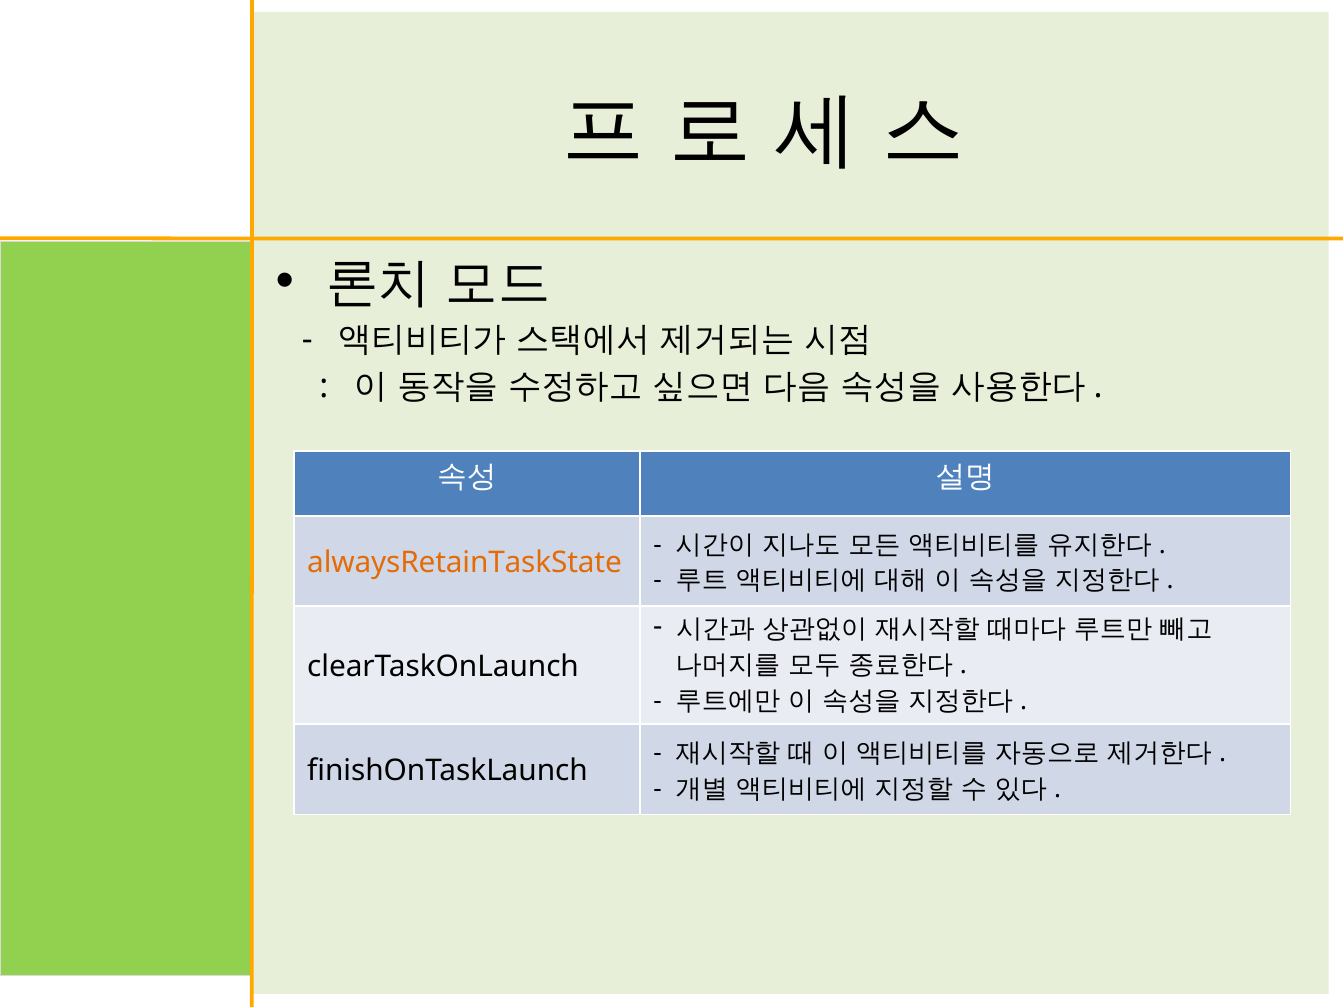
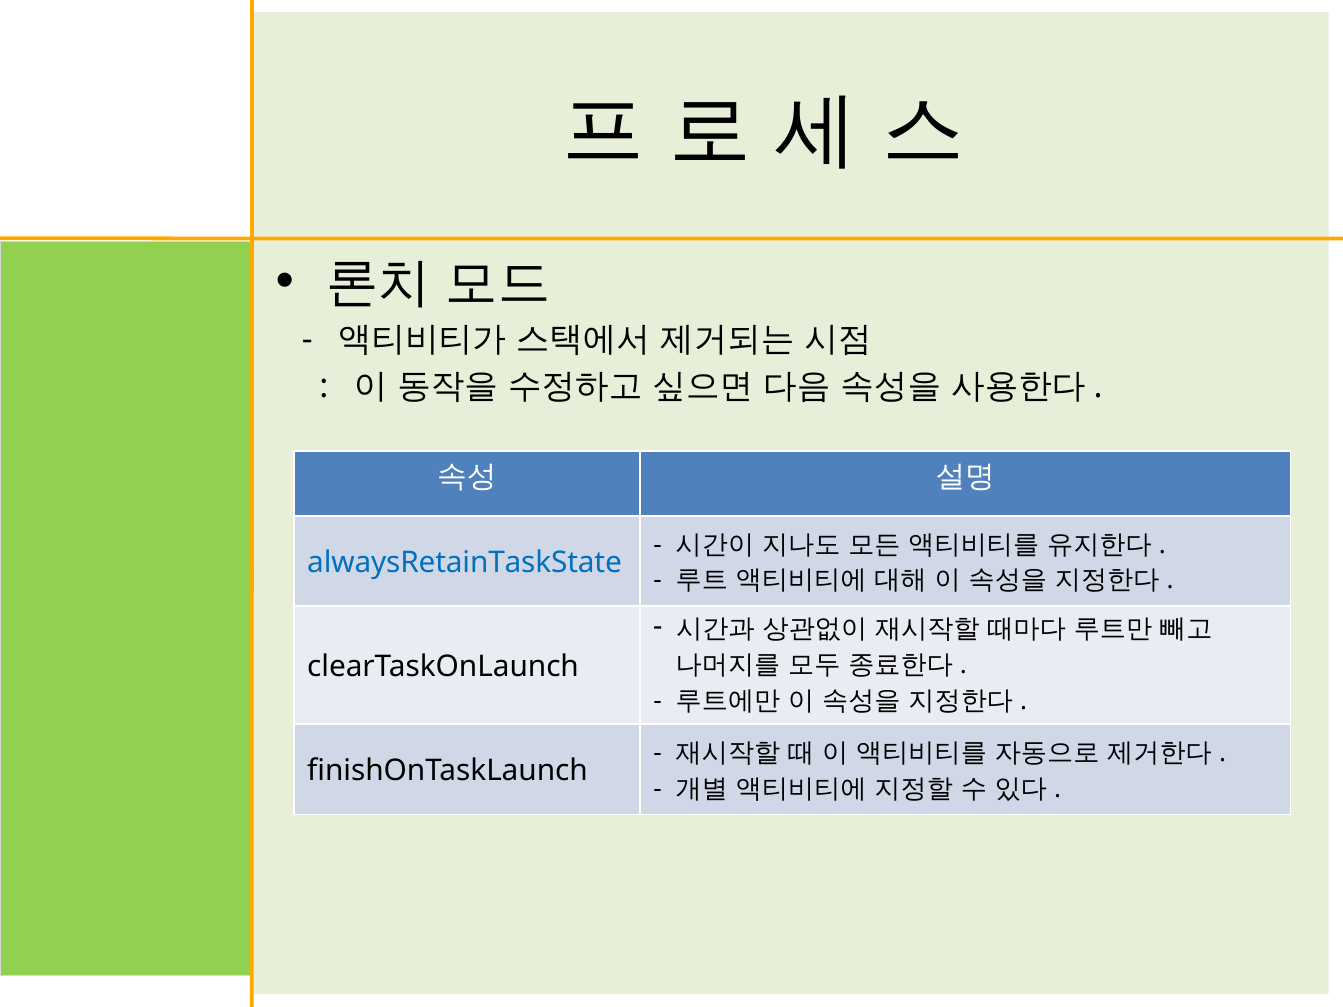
alwaysRetainTaskState colour: orange -> blue
